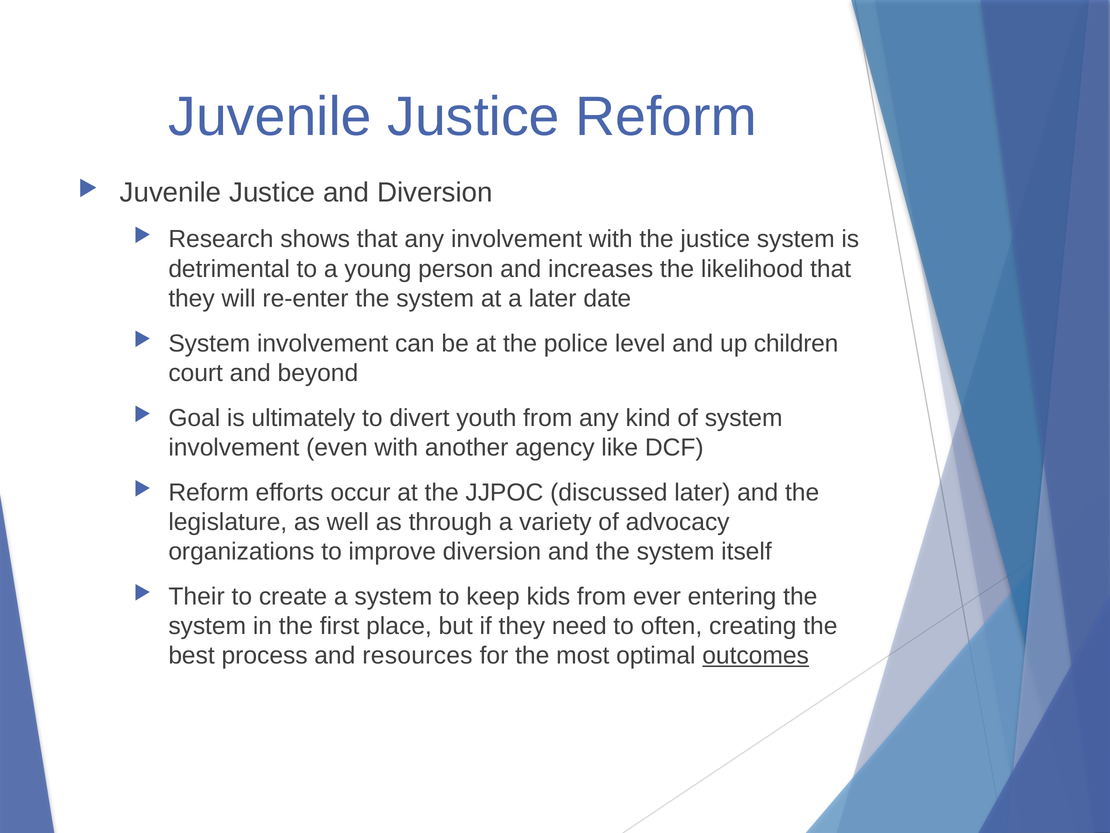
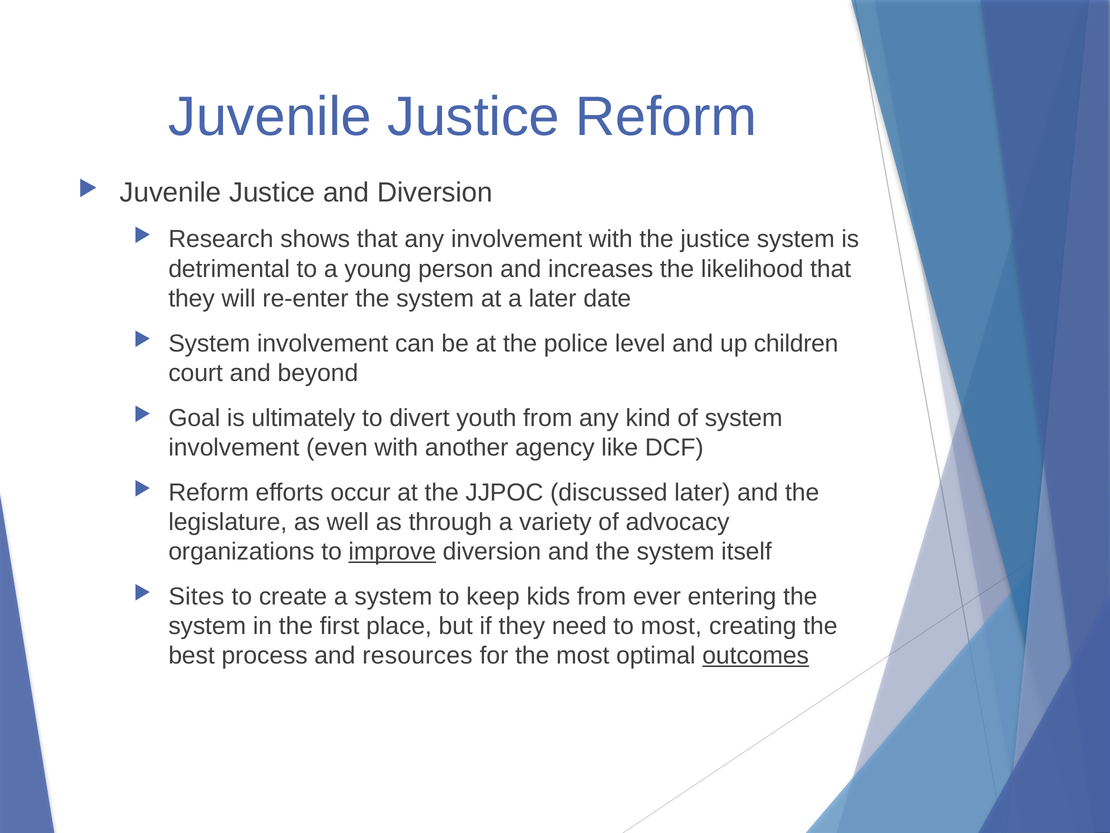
improve underline: none -> present
Their: Their -> Sites
to often: often -> most
